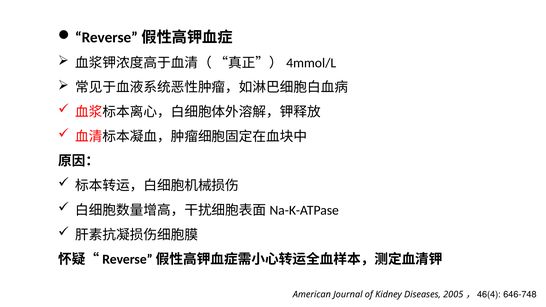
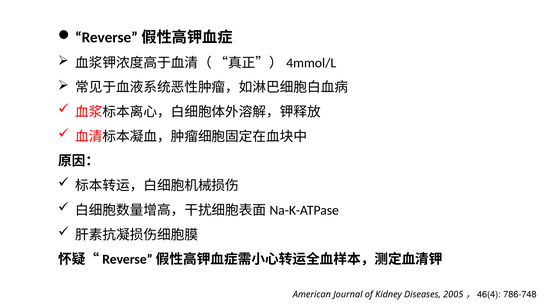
646-748: 646-748 -> 786-748
